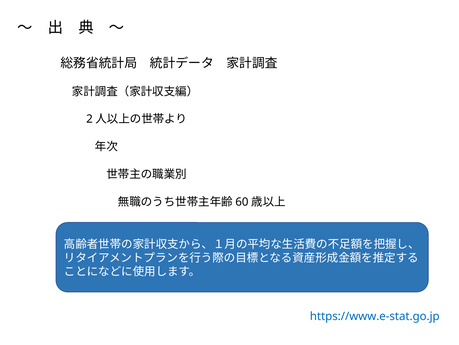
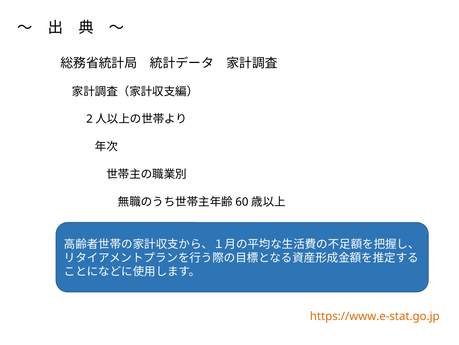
https://www.e-stat.go.jp colour: blue -> orange
